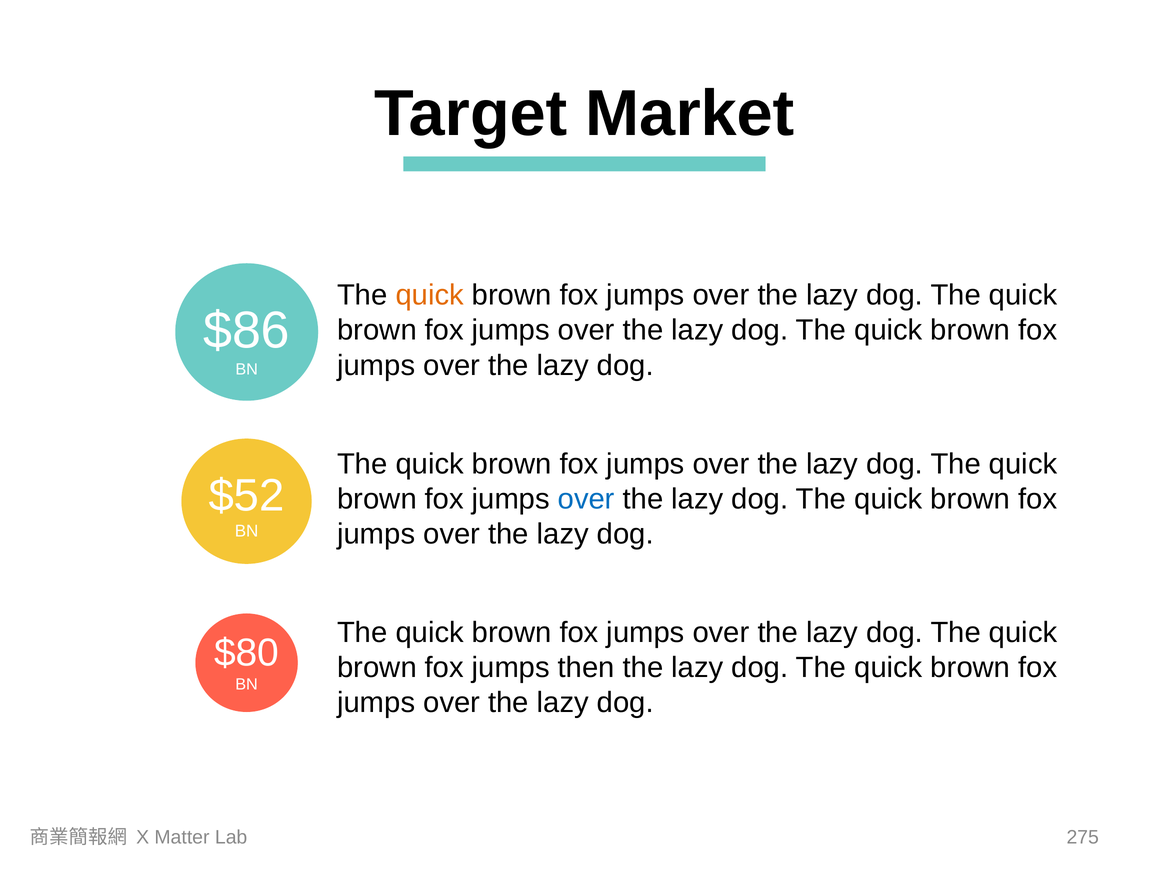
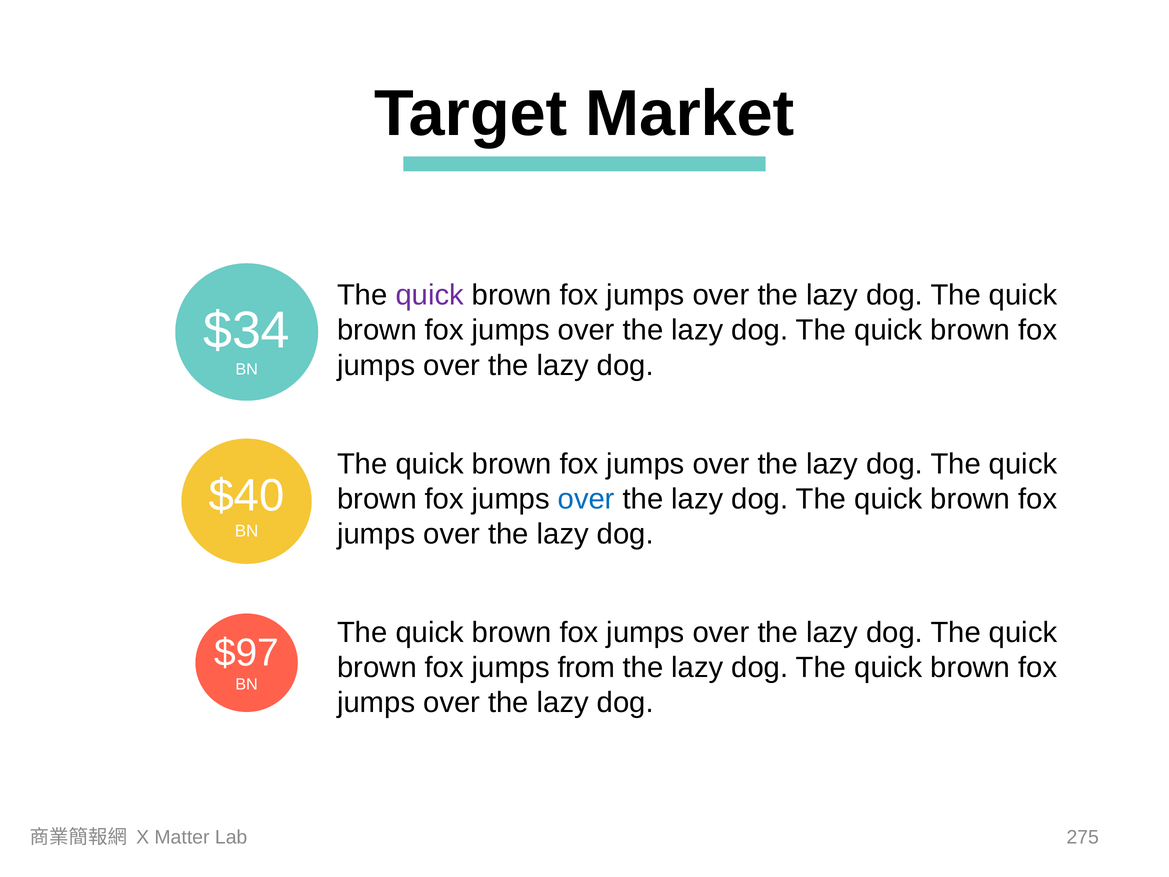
quick at (430, 295) colour: orange -> purple
$86: $86 -> $34
$52: $52 -> $40
$80: $80 -> $97
then: then -> from
